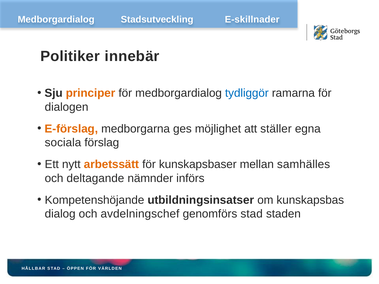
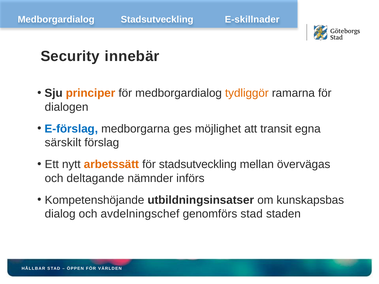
Politiker: Politiker -> Security
tydliggör colour: blue -> orange
E-förslag colour: orange -> blue
ställer: ställer -> transit
sociala: sociala -> särskilt
för kunskapsbaser: kunskapsbaser -> stadsutveckling
samhälles: samhälles -> övervägas
